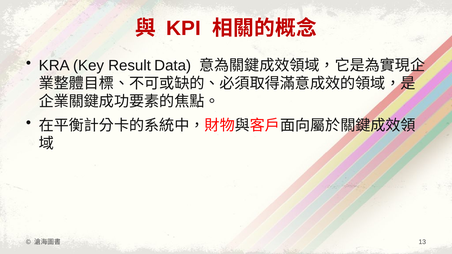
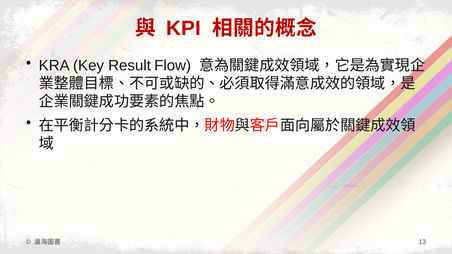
Data: Data -> Flow
